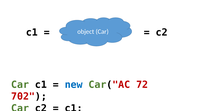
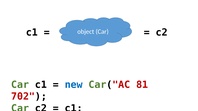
72: 72 -> 81
